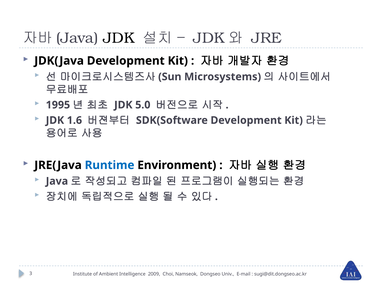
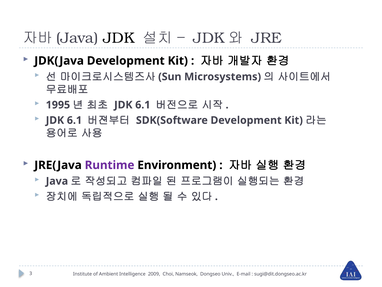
5.0 at (143, 105): 5.0 -> 6.1
1.6 at (74, 120): 1.6 -> 6.1
Runtime colour: blue -> purple
